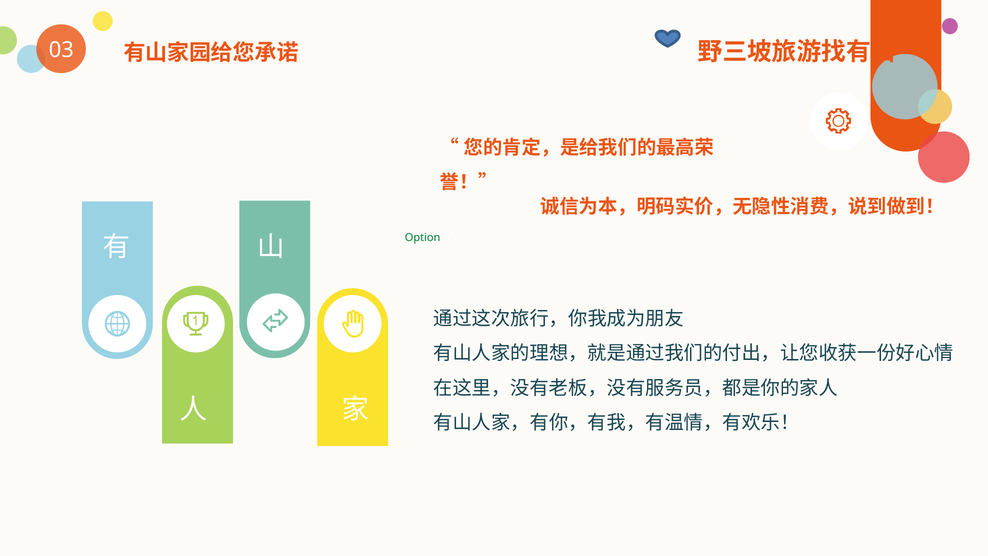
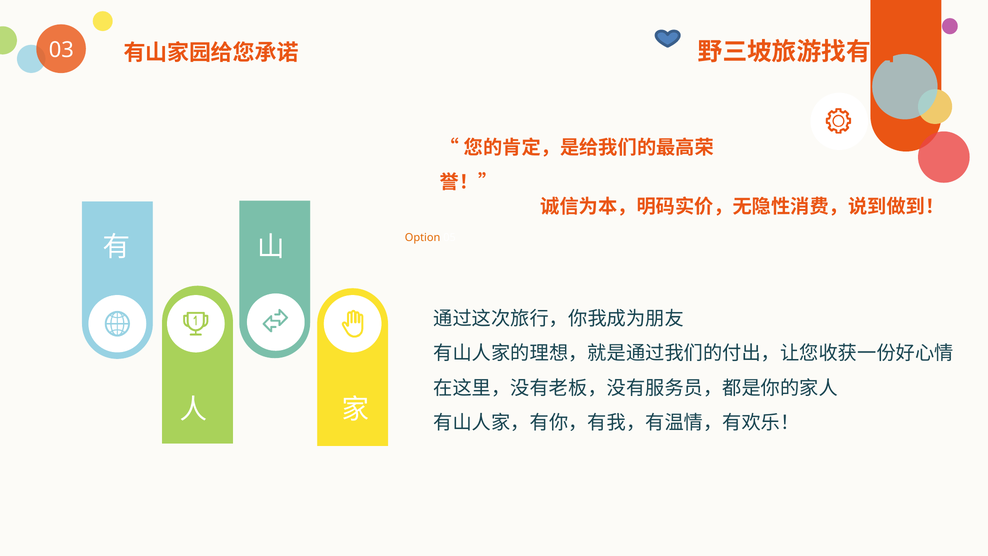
Option colour: green -> orange
